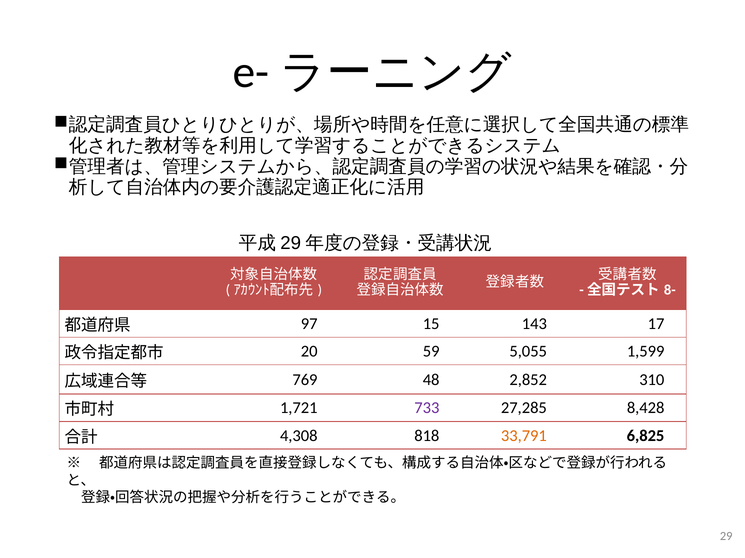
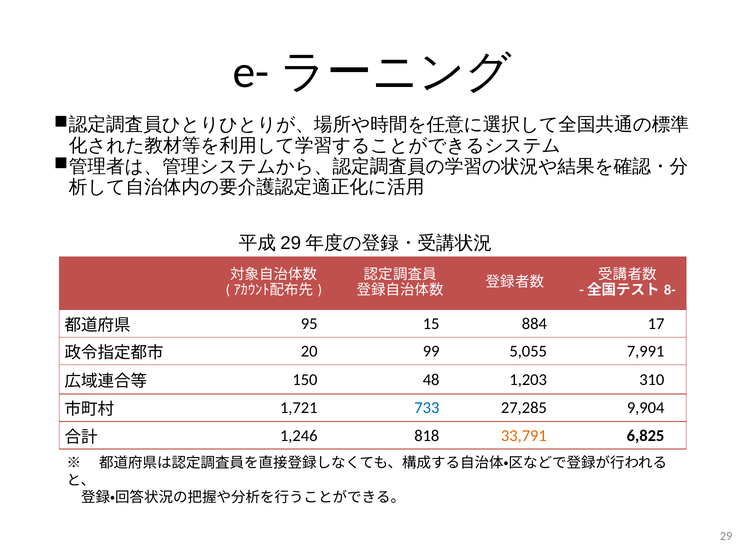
97: 97 -> 95
143: 143 -> 884
59: 59 -> 99
1,599: 1,599 -> 7,991
769: 769 -> 150
2,852: 2,852 -> 1,203
733 colour: purple -> blue
8,428: 8,428 -> 9,904
4,308: 4,308 -> 1,246
